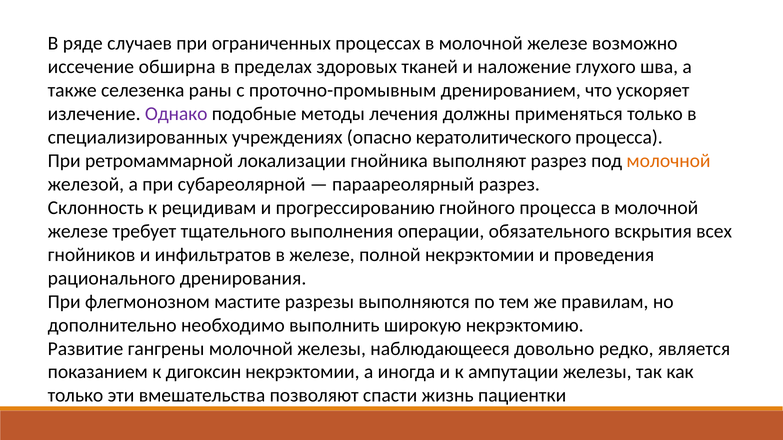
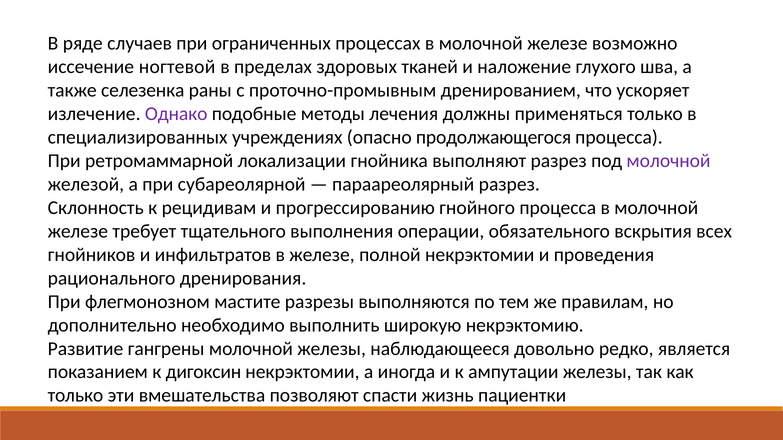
обширна: обширна -> ногтевой
кератолитического: кератолитического -> продолжающегося
молочной at (669, 161) colour: orange -> purple
